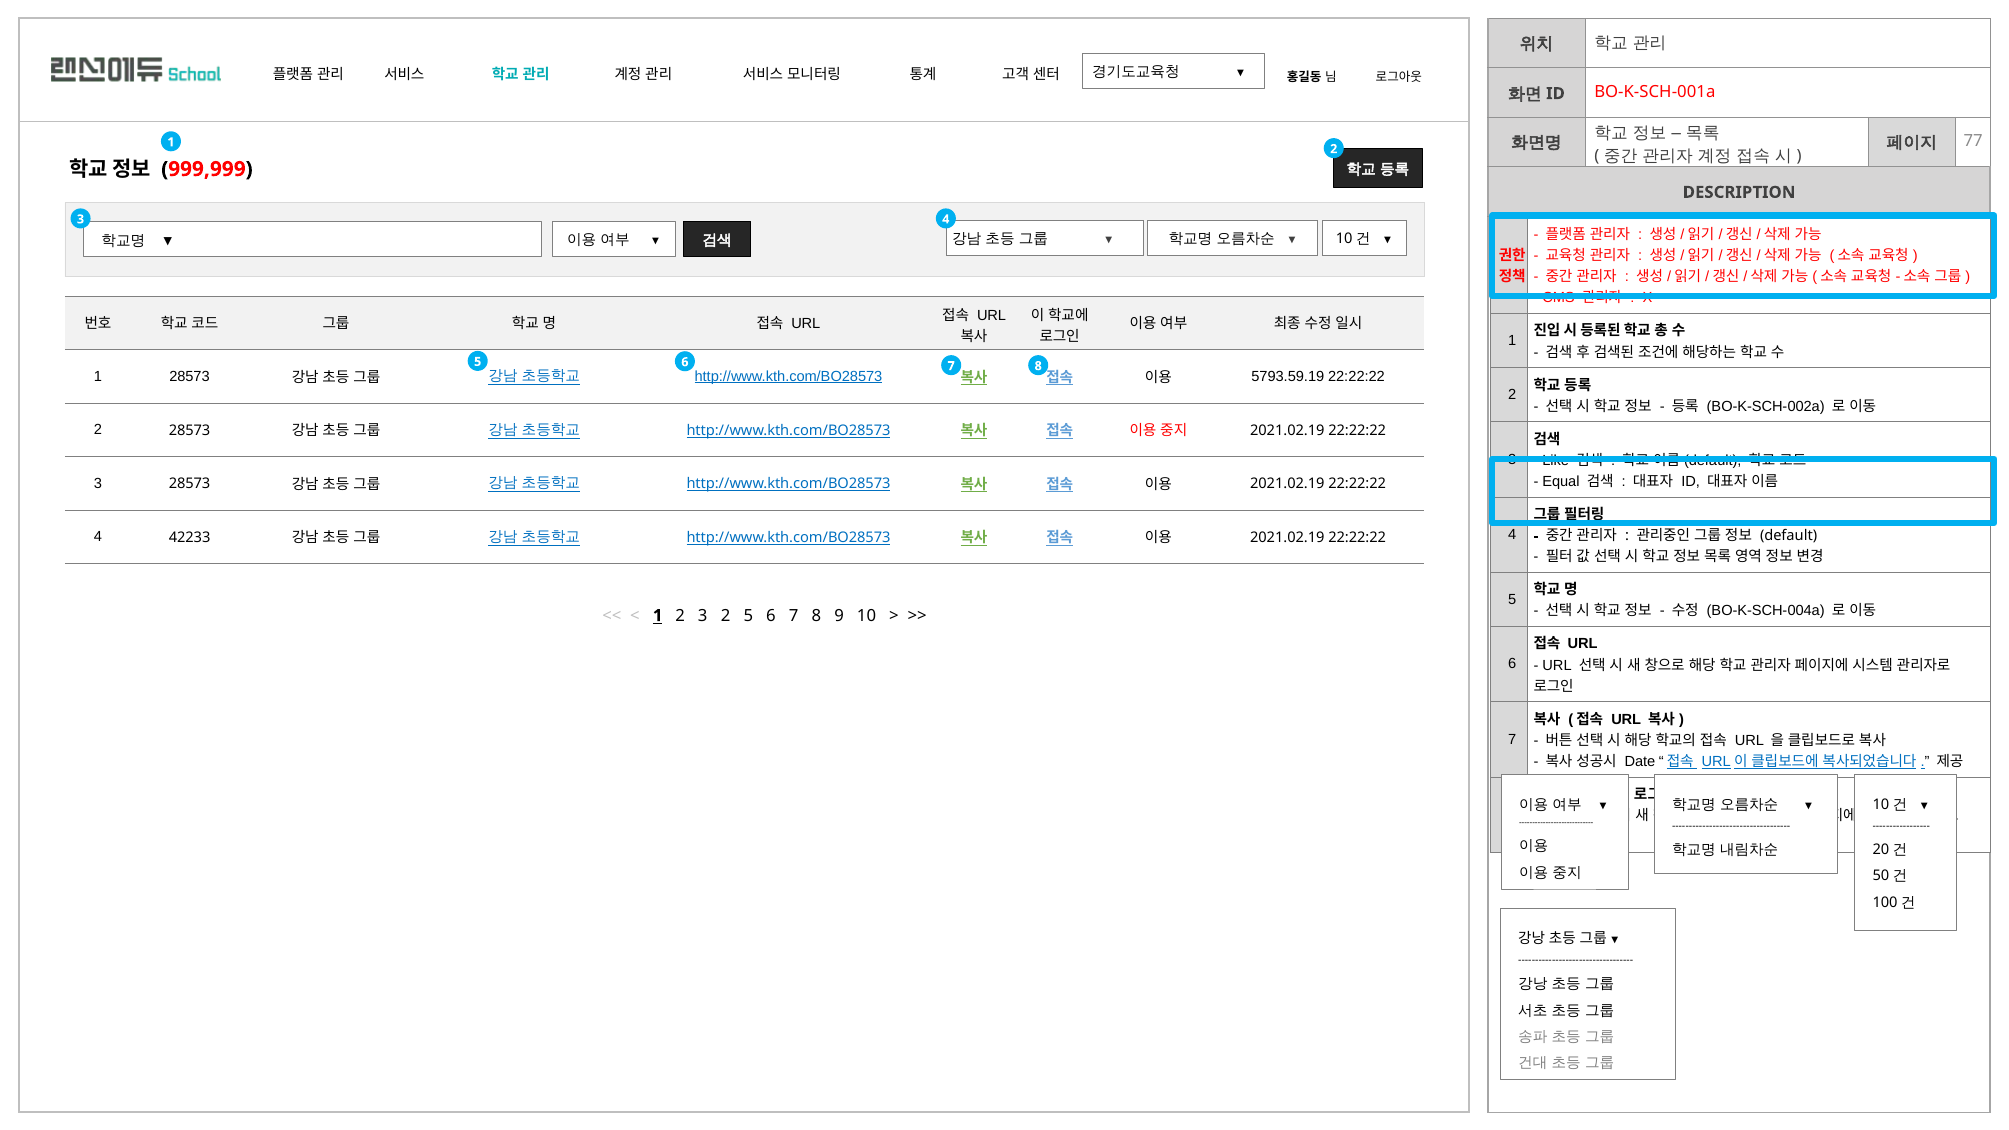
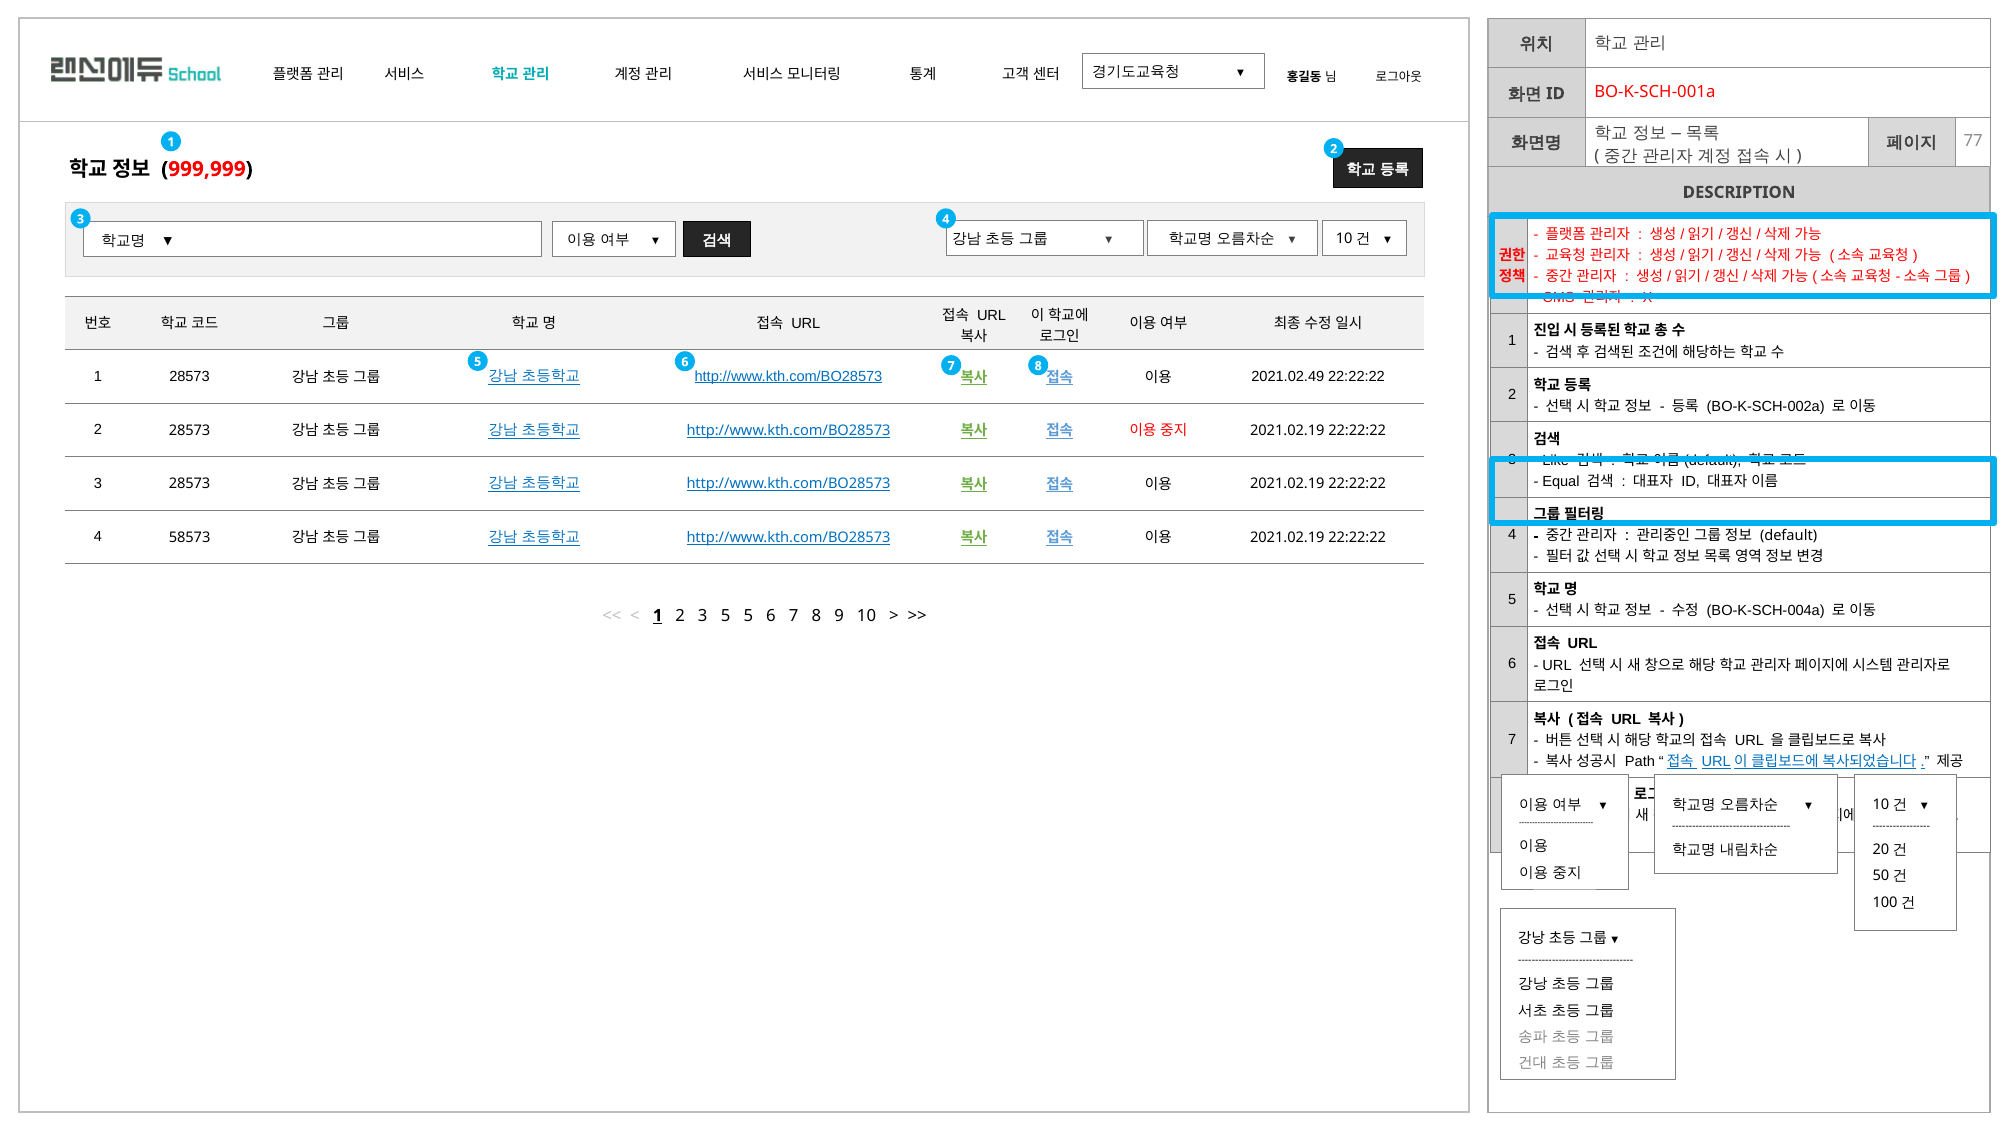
5793.59.19: 5793.59.19 -> 2021.02.49
42233: 42233 -> 58573
2 3 2: 2 -> 5
Date: Date -> Path
